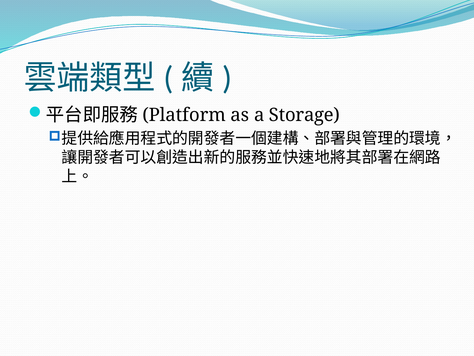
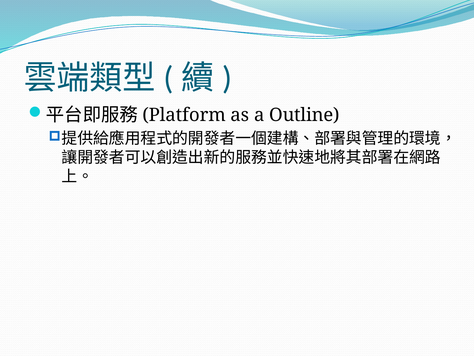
Storage: Storage -> Outline
